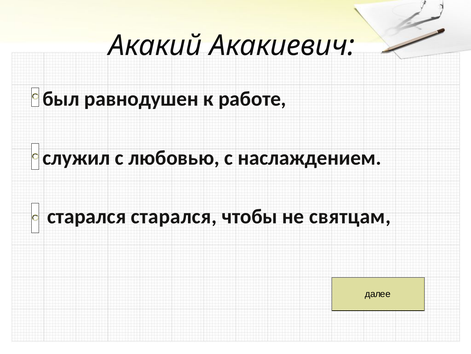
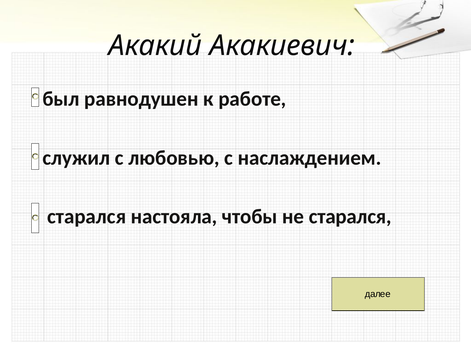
старался старался: старался -> настояла
не святцам: святцам -> старался
